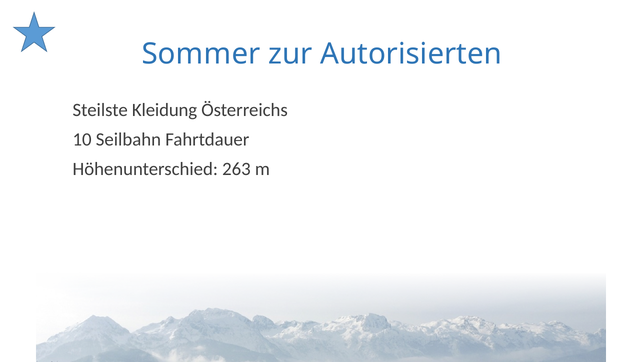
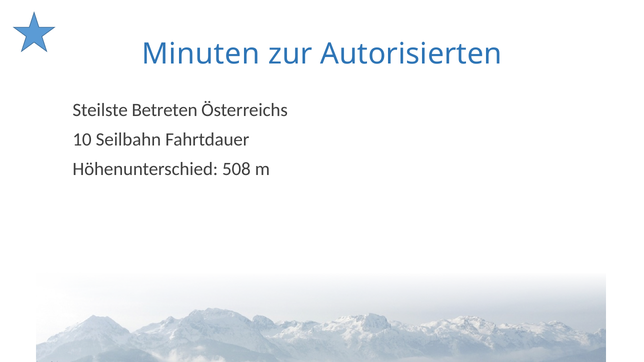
Sommer: Sommer -> Minuten
Kleidung: Kleidung -> Betreten
263: 263 -> 508
